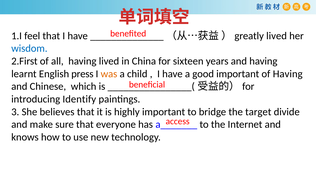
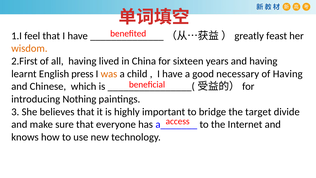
）greatly lived: lived -> feast
wisdom colour: blue -> orange
good important: important -> necessary
Identify: Identify -> Nothing
